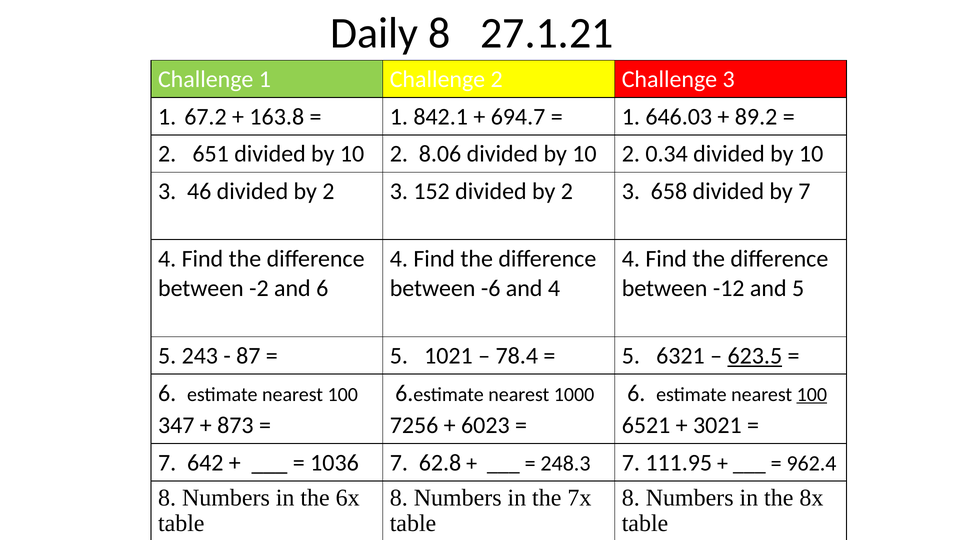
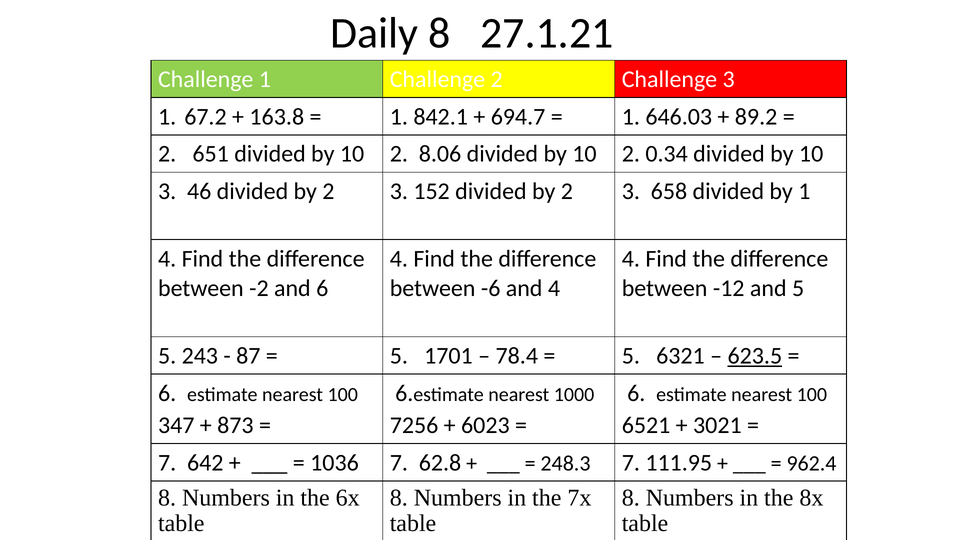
by 7: 7 -> 1
1021: 1021 -> 1701
100 at (812, 394) underline: present -> none
